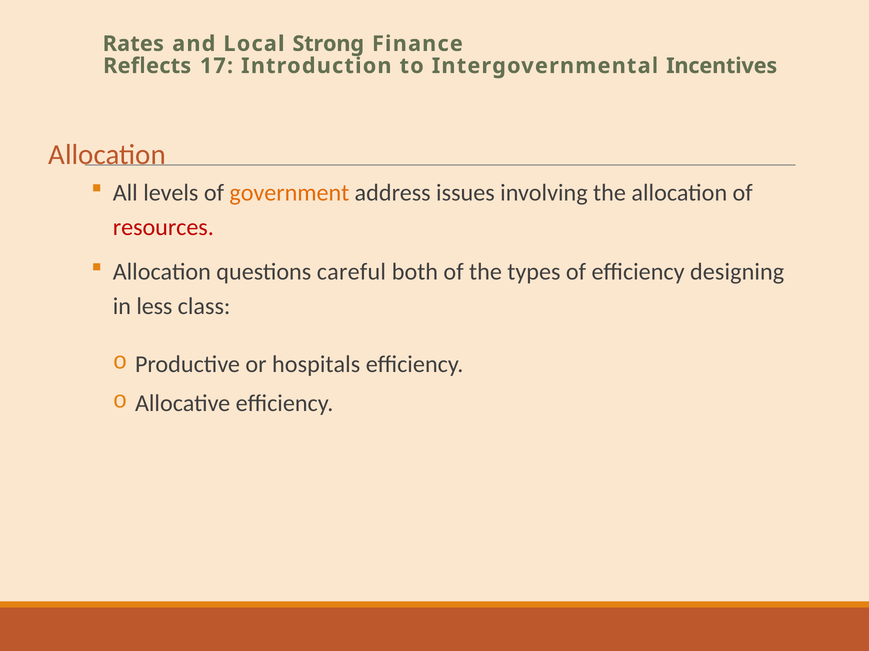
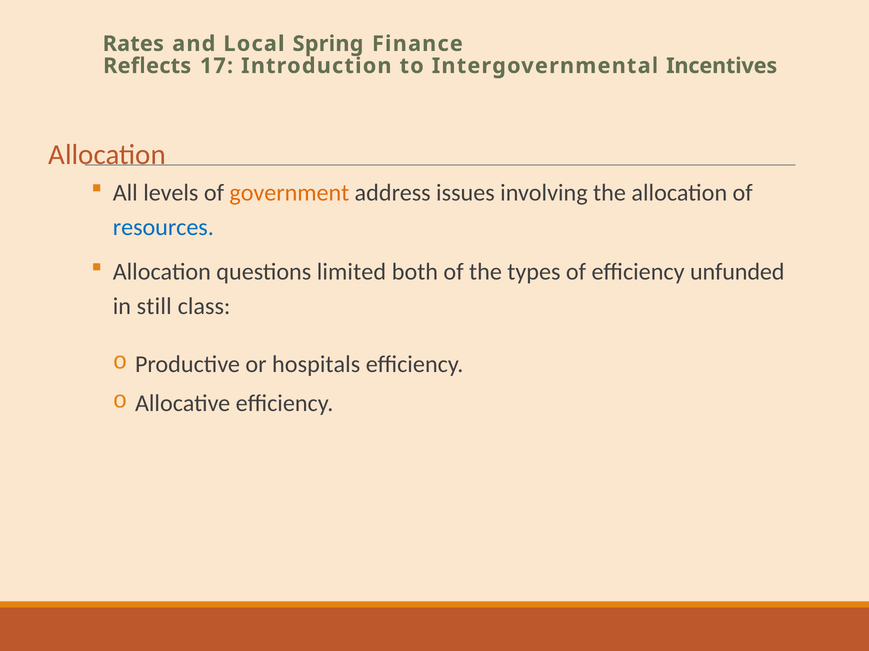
Strong: Strong -> Spring
resources colour: red -> blue
careful: careful -> limited
designing: designing -> unfunded
less: less -> still
